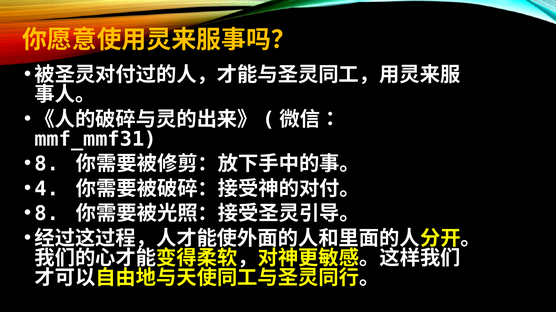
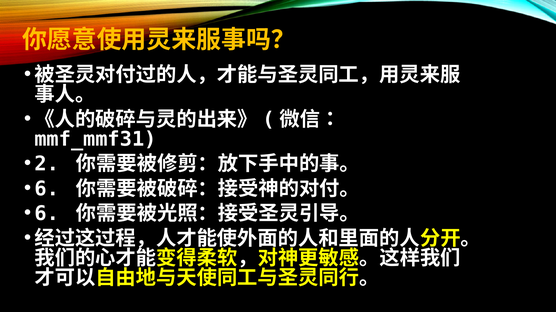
8 at (47, 164): 8 -> 2
4 at (47, 189): 4 -> 6
8 at (47, 214): 8 -> 6
